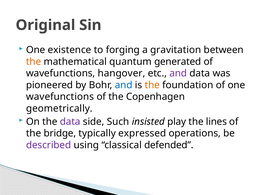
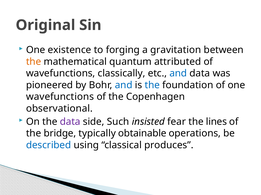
generated: generated -> attributed
hangover: hangover -> classically
and at (178, 74) colour: purple -> blue
the at (152, 85) colour: orange -> blue
geometrically: geometrically -> observational
play: play -> fear
expressed: expressed -> obtainable
described colour: purple -> blue
defended: defended -> produces
